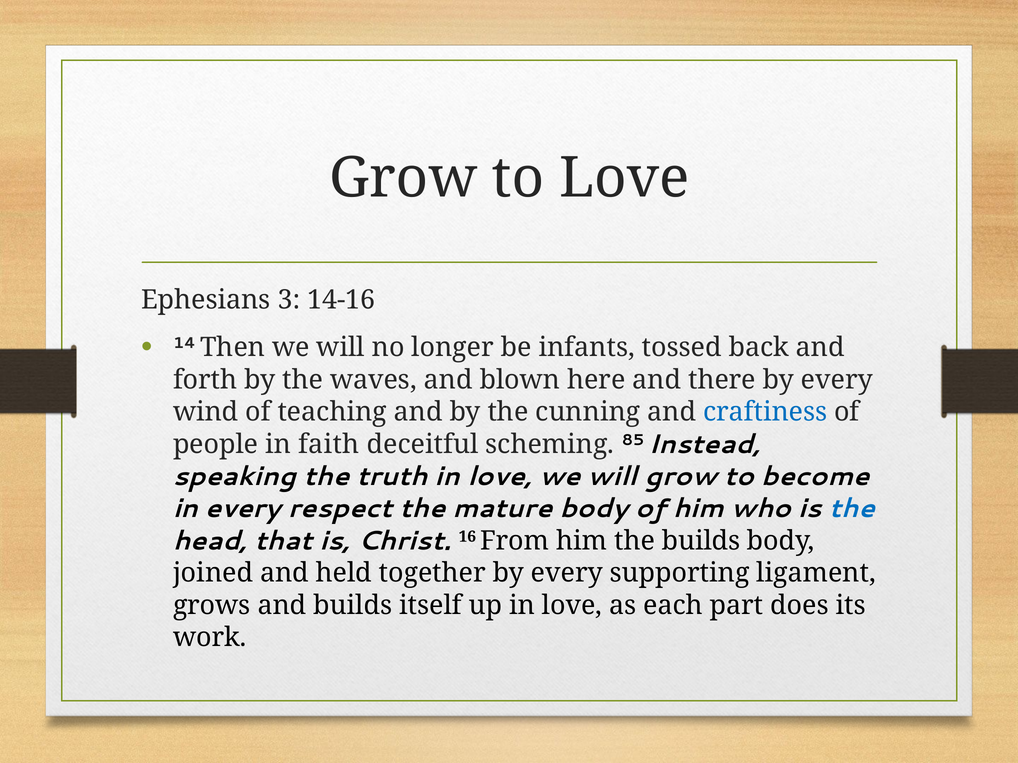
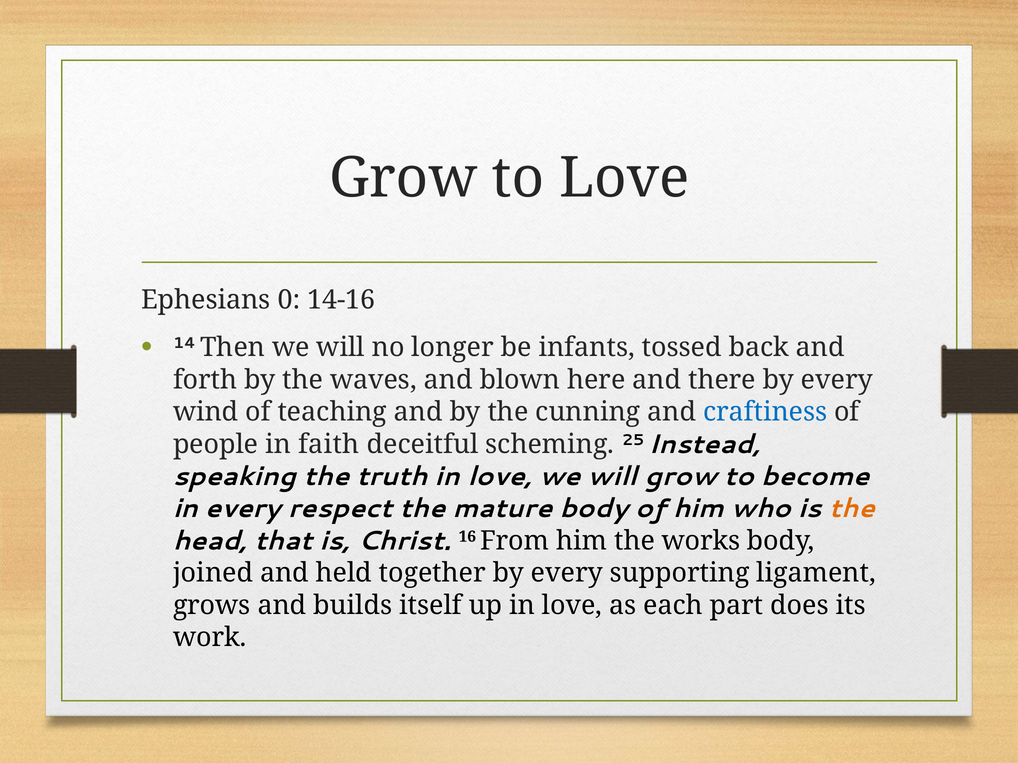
3: 3 -> 0
85: 85 -> 25
the at (852, 509) colour: blue -> orange
the builds: builds -> works
